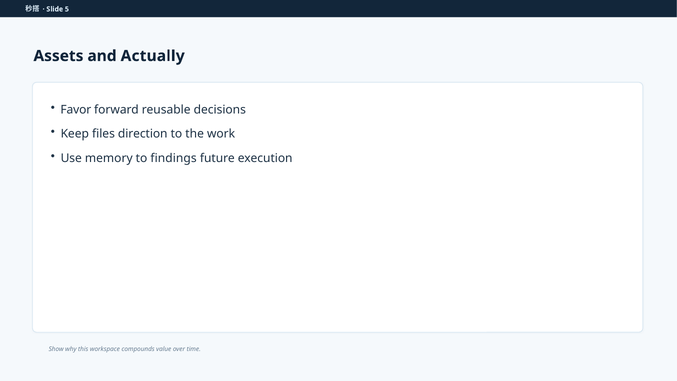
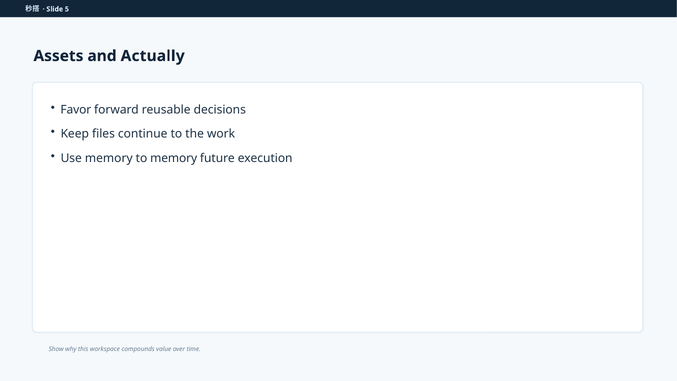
direction: direction -> continue
to findings: findings -> memory
